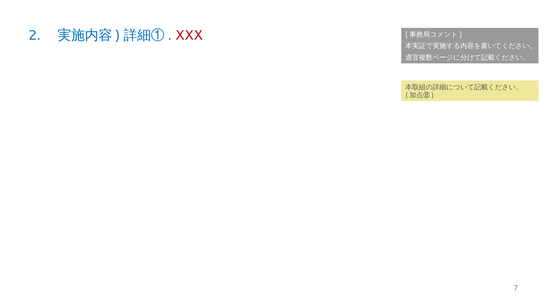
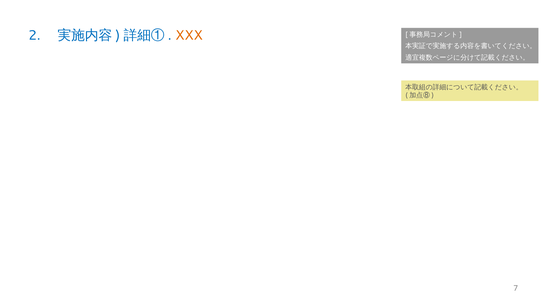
XXX colour: red -> orange
